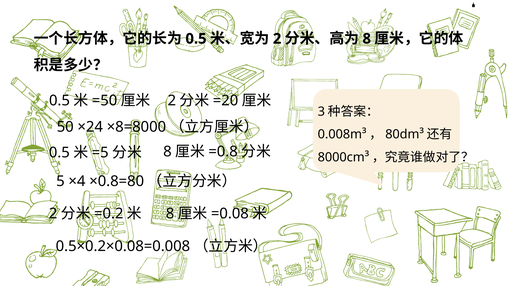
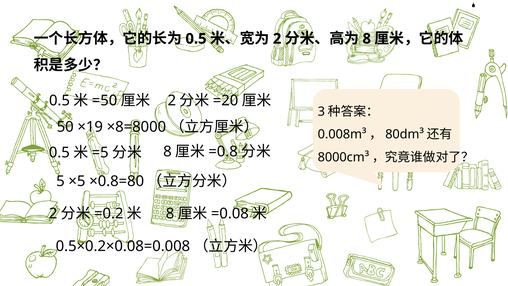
×24: ×24 -> ×19
×4: ×4 -> ×5
